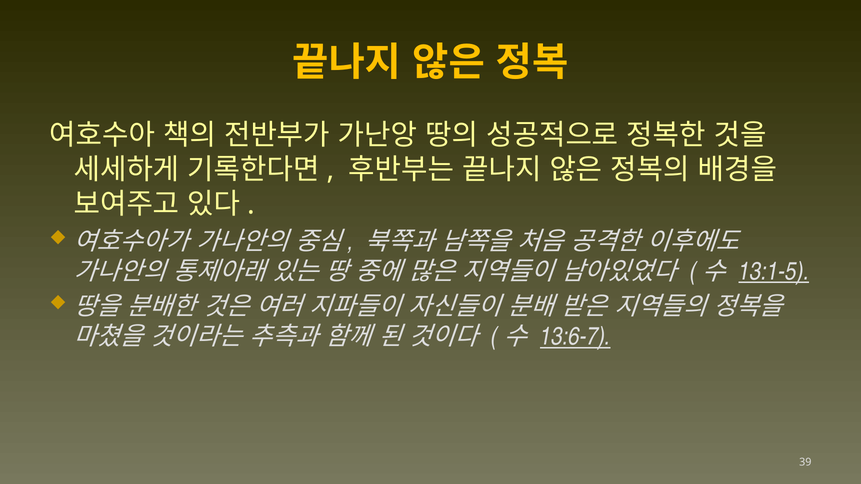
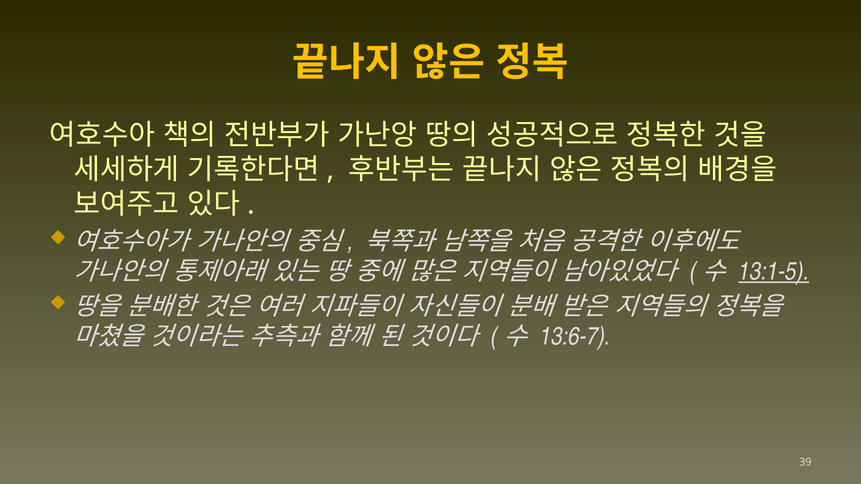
13:6-7 underline: present -> none
